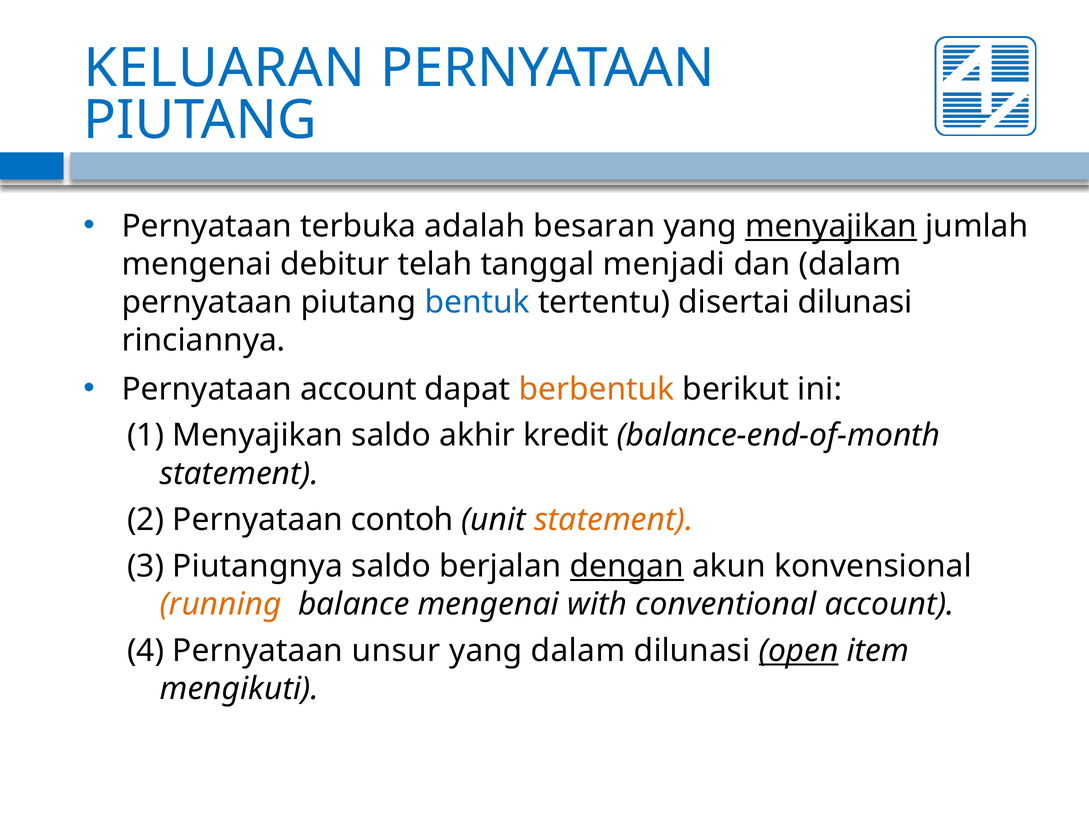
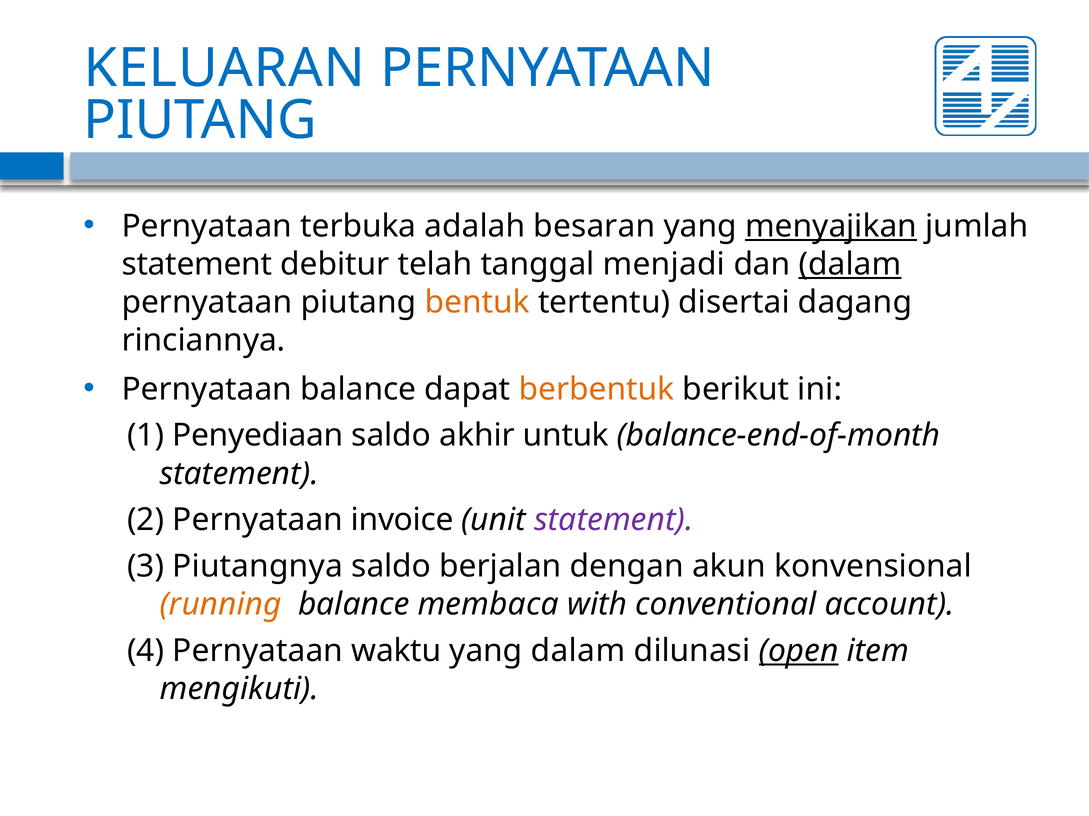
mengenai at (197, 265): mengenai -> statement
dalam at (850, 265) underline: none -> present
bentuk colour: blue -> orange
disertai dilunasi: dilunasi -> dagang
Pernyataan account: account -> balance
1 Menyajikan: Menyajikan -> Penyediaan
kredit: kredit -> untuk
contoh: contoh -> invoice
statement at (614, 520) colour: orange -> purple
dengan underline: present -> none
balance mengenai: mengenai -> membaca
unsur: unsur -> waktu
